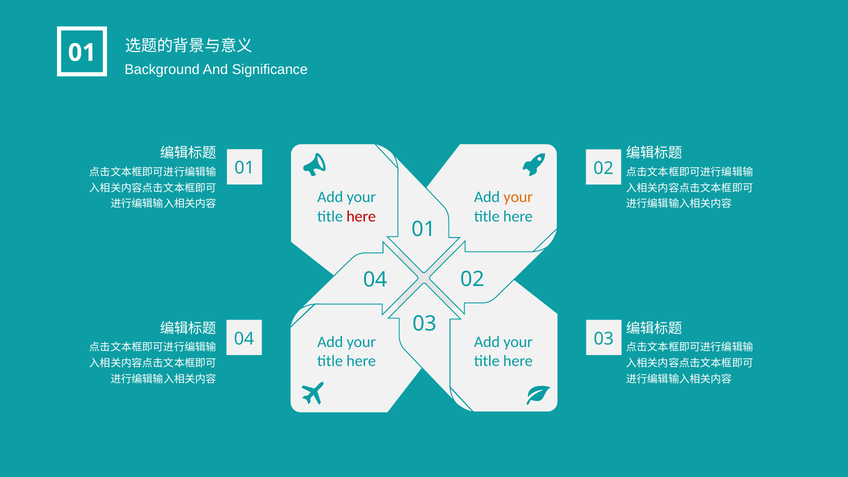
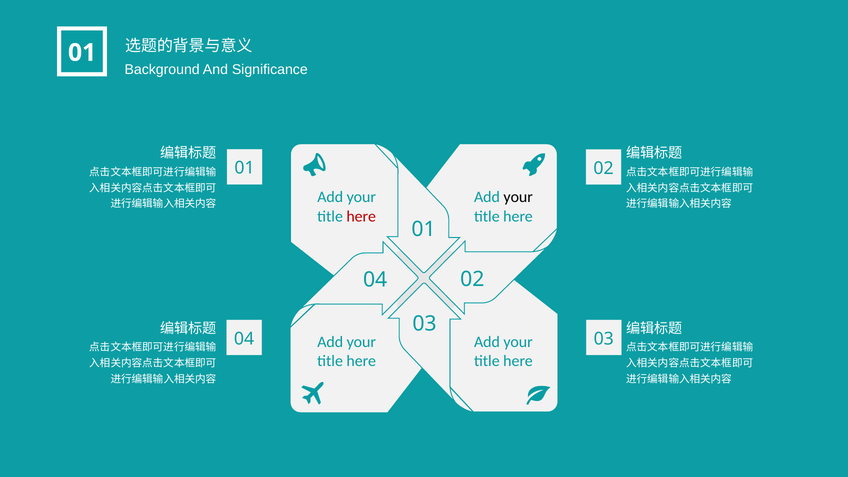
your at (518, 197) colour: orange -> black
